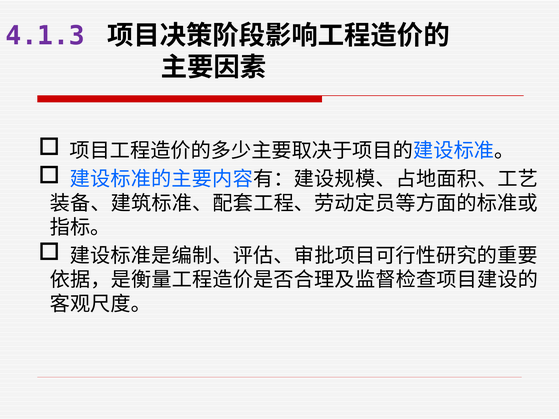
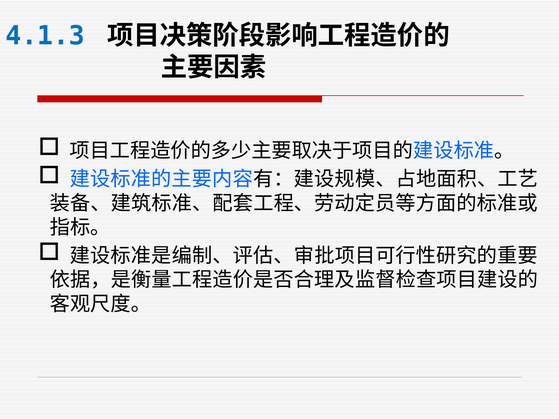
4.1.3 colour: purple -> blue
